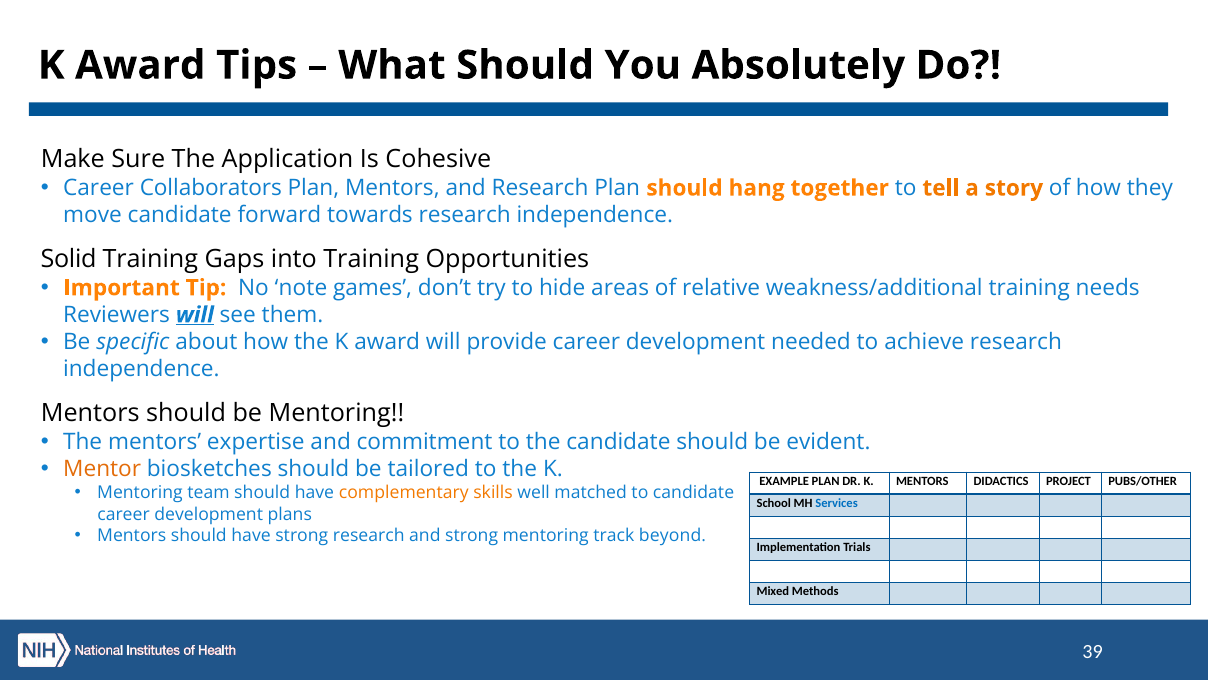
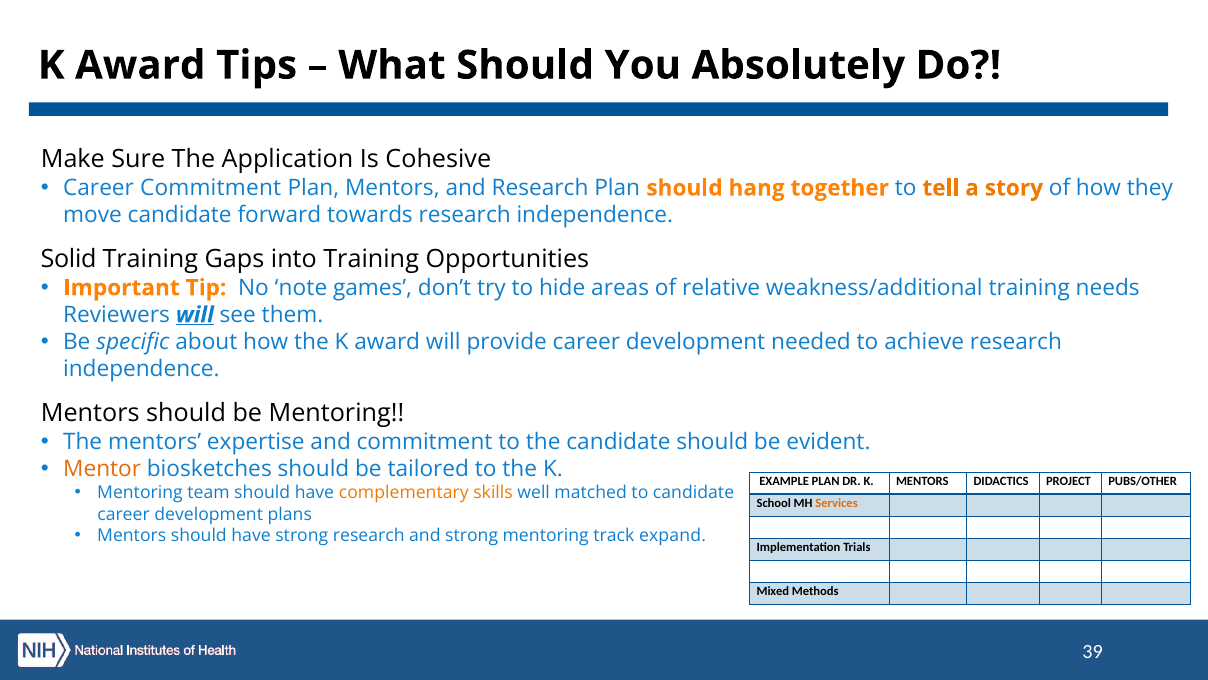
Career Collaborators: Collaborators -> Commitment
Services colour: blue -> orange
beyond: beyond -> expand
